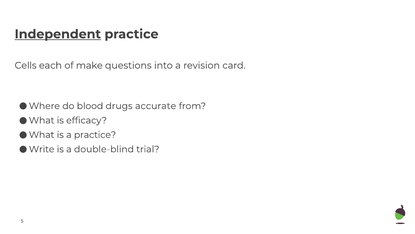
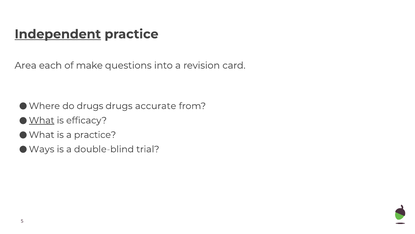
Cells: Cells -> Area
do blood: blood -> drugs
What at (42, 120) underline: none -> present
Write: Write -> Ways
